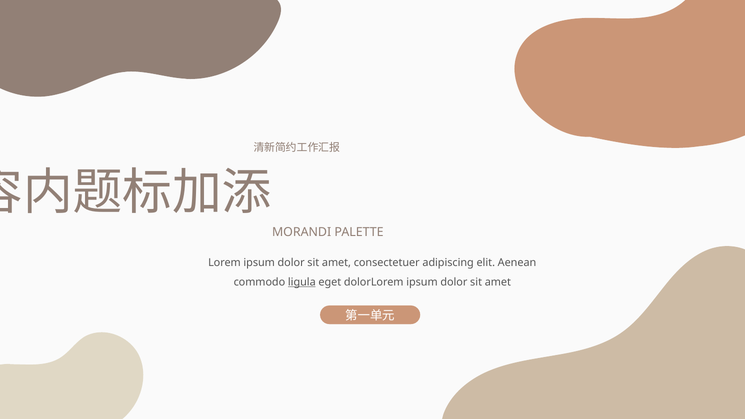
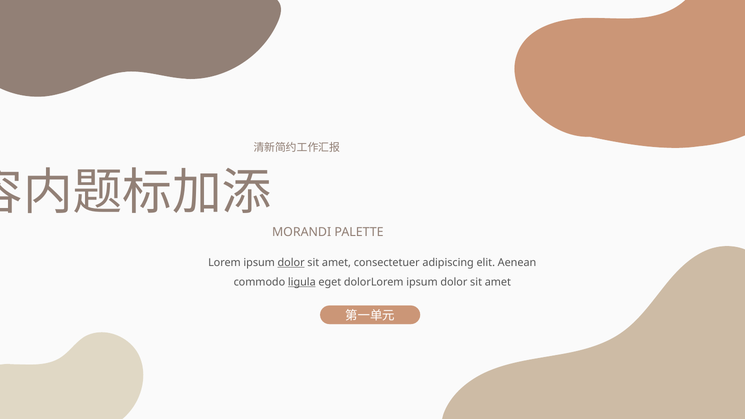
dolor at (291, 263) underline: none -> present
